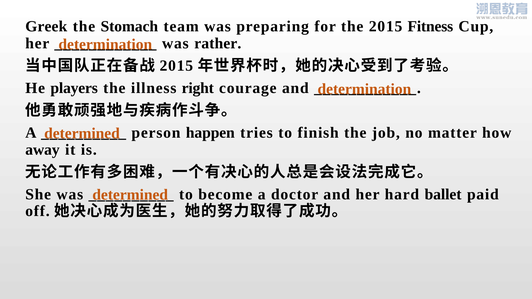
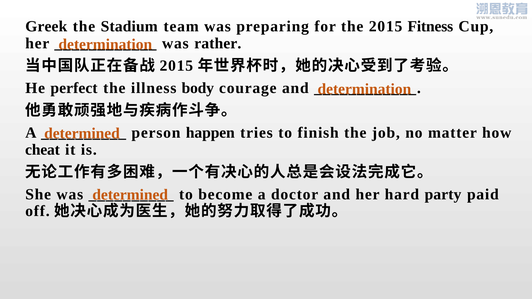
Stomach: Stomach -> Stadium
players: players -> perfect
right: right -> body
away: away -> cheat
ballet: ballet -> party
